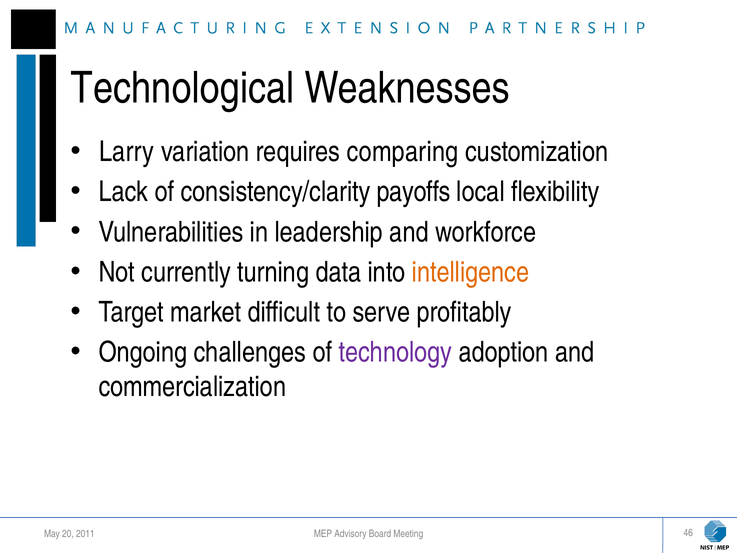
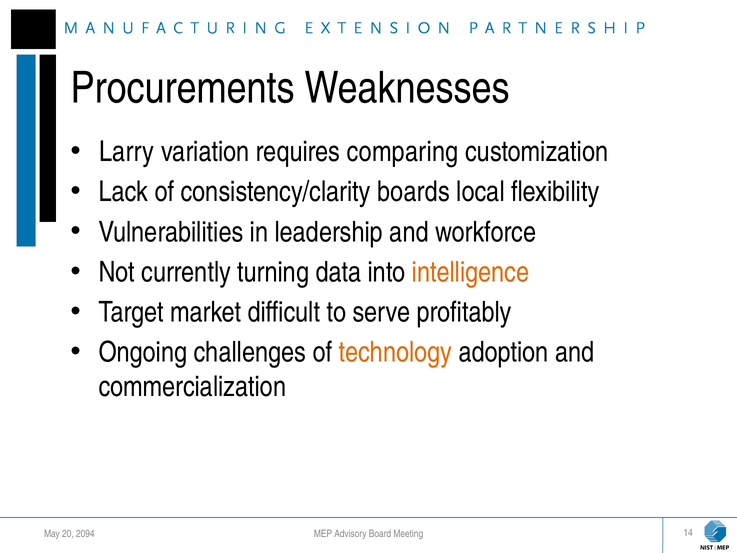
Technological: Technological -> Procurements
payoffs: payoffs -> boards
technology colour: purple -> orange
2011: 2011 -> 2094
46: 46 -> 14
